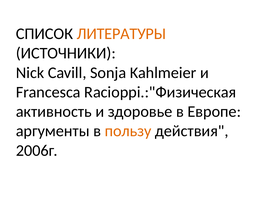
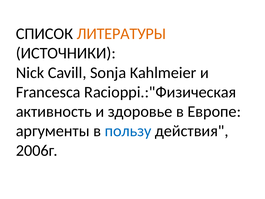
пользу colour: orange -> blue
